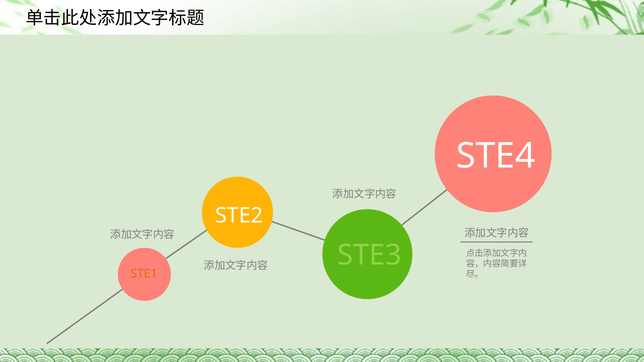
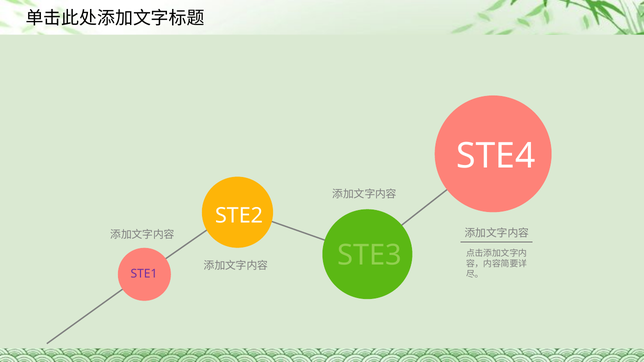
STE1 colour: orange -> purple
